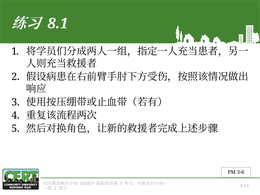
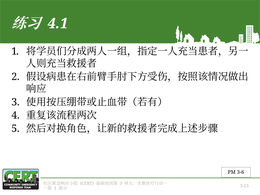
8.1: 8.1 -> 4.1
